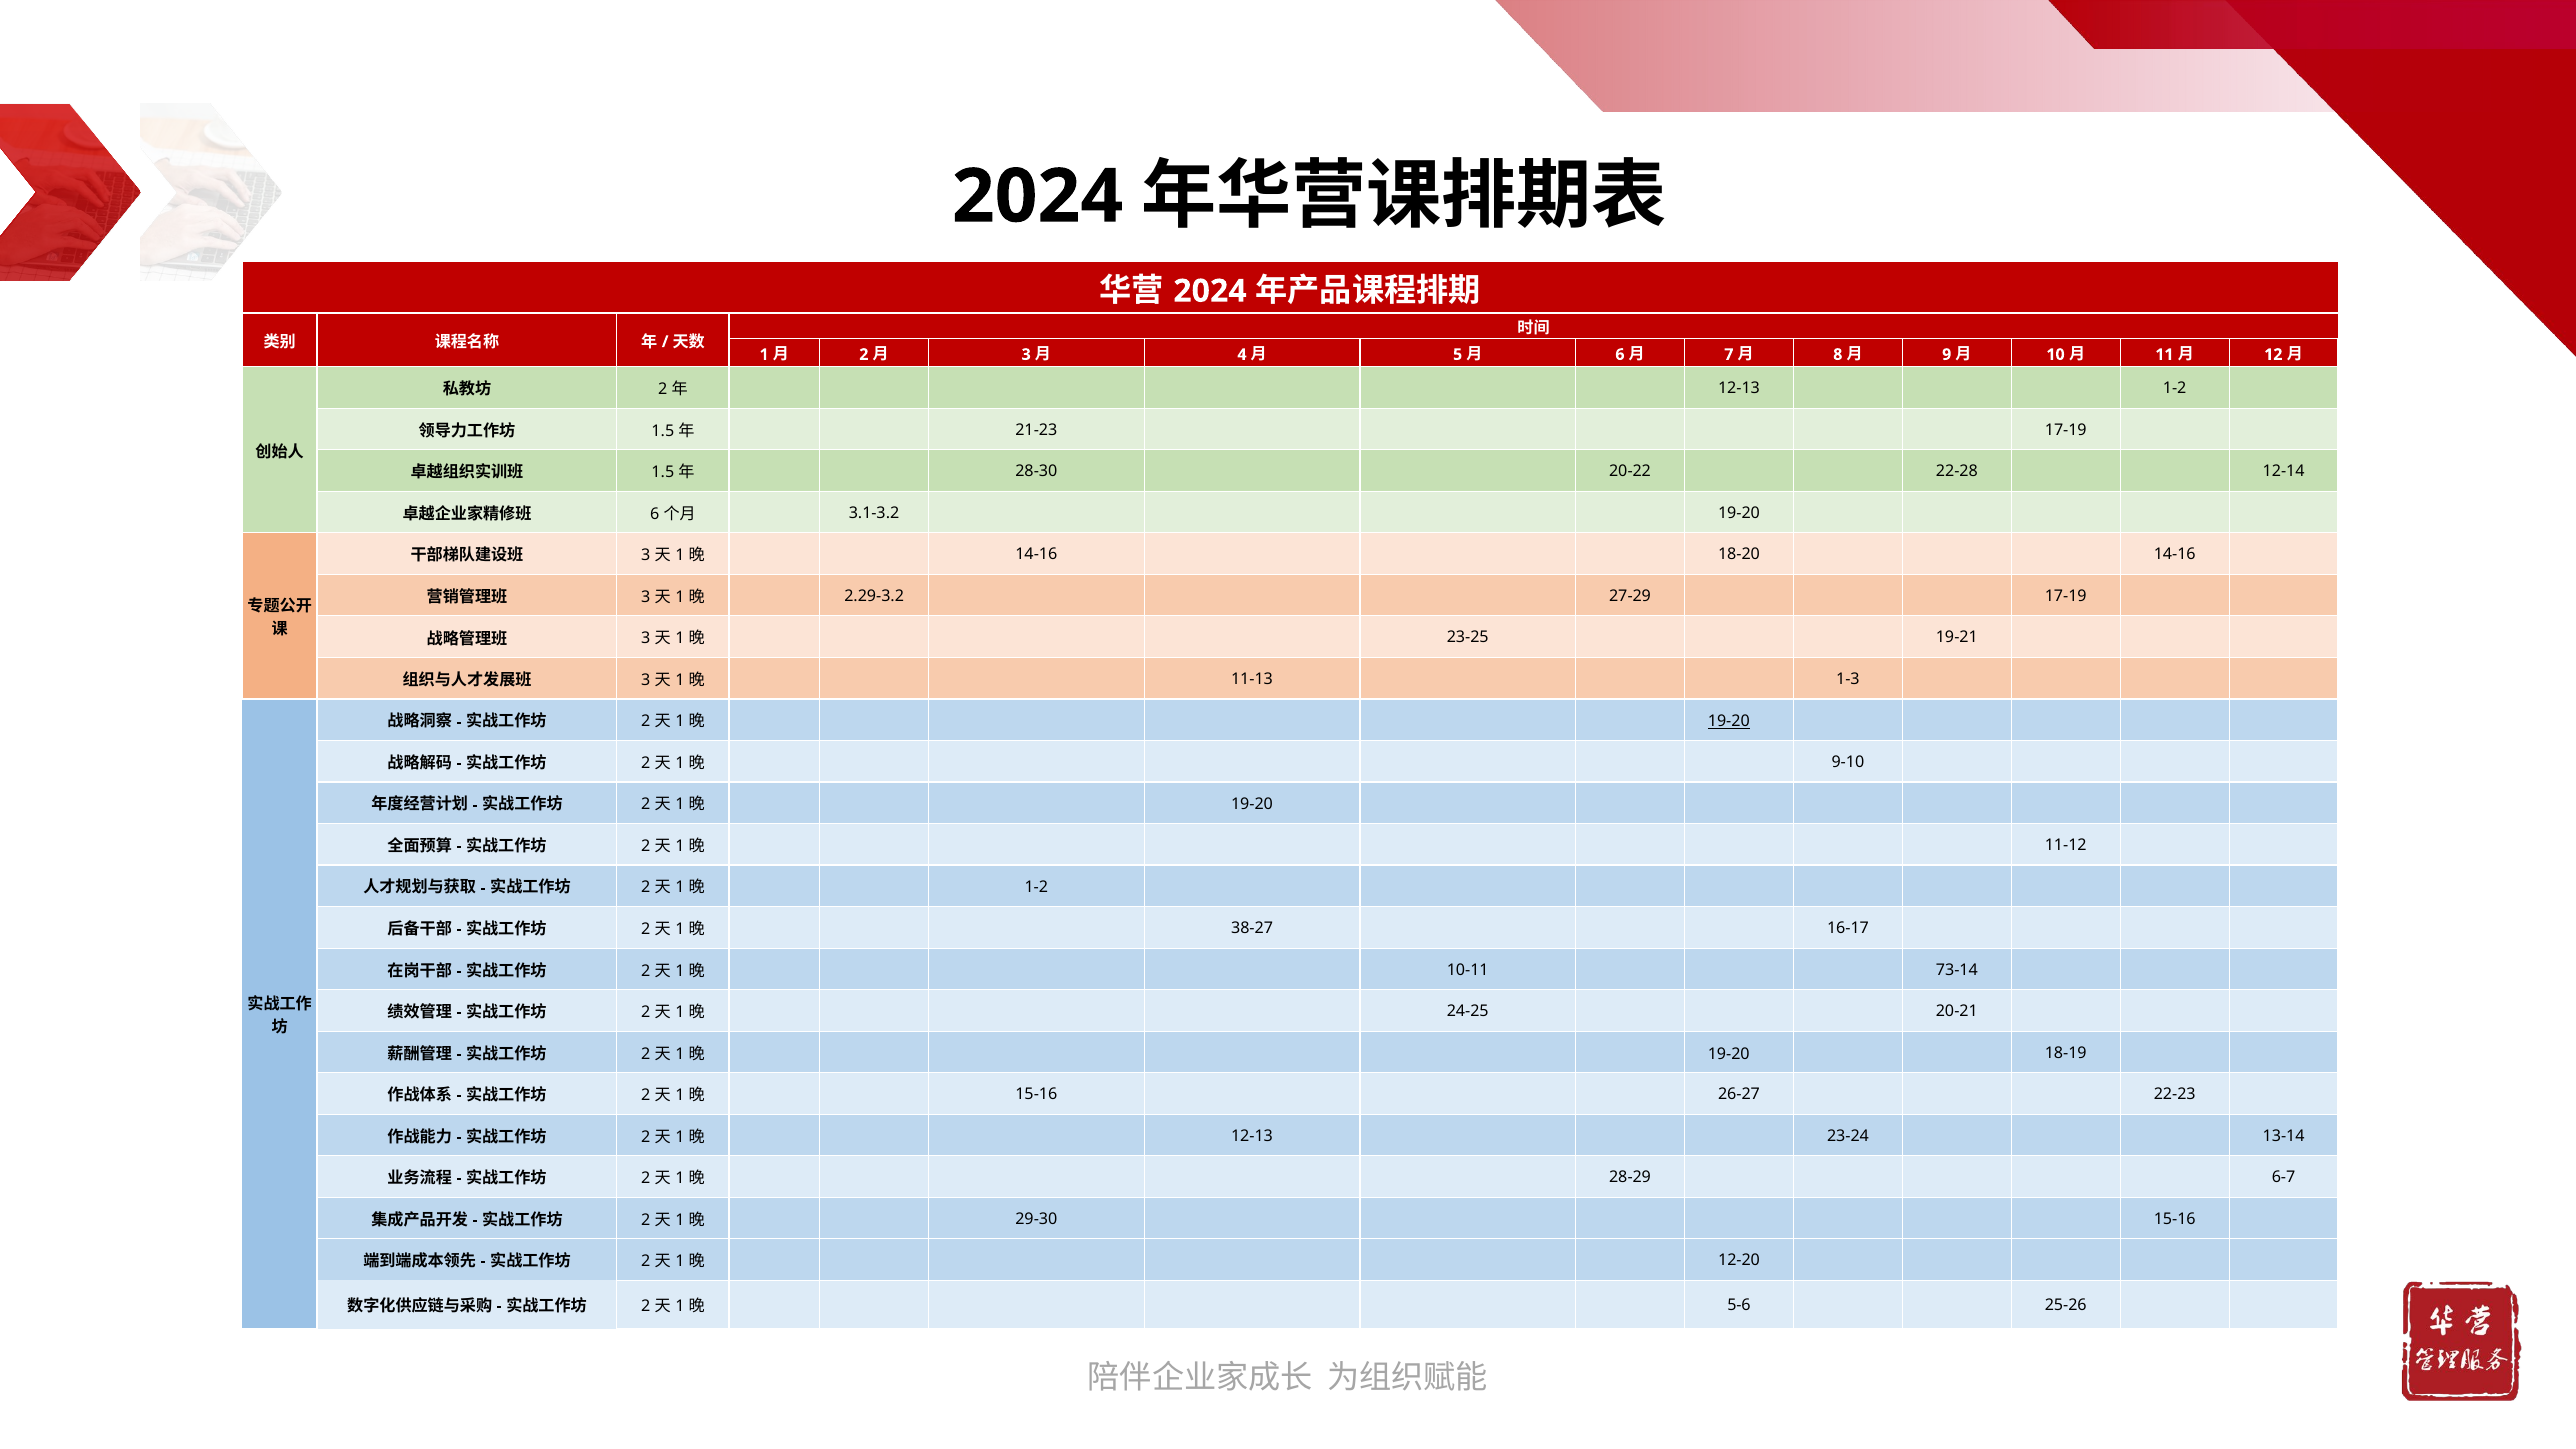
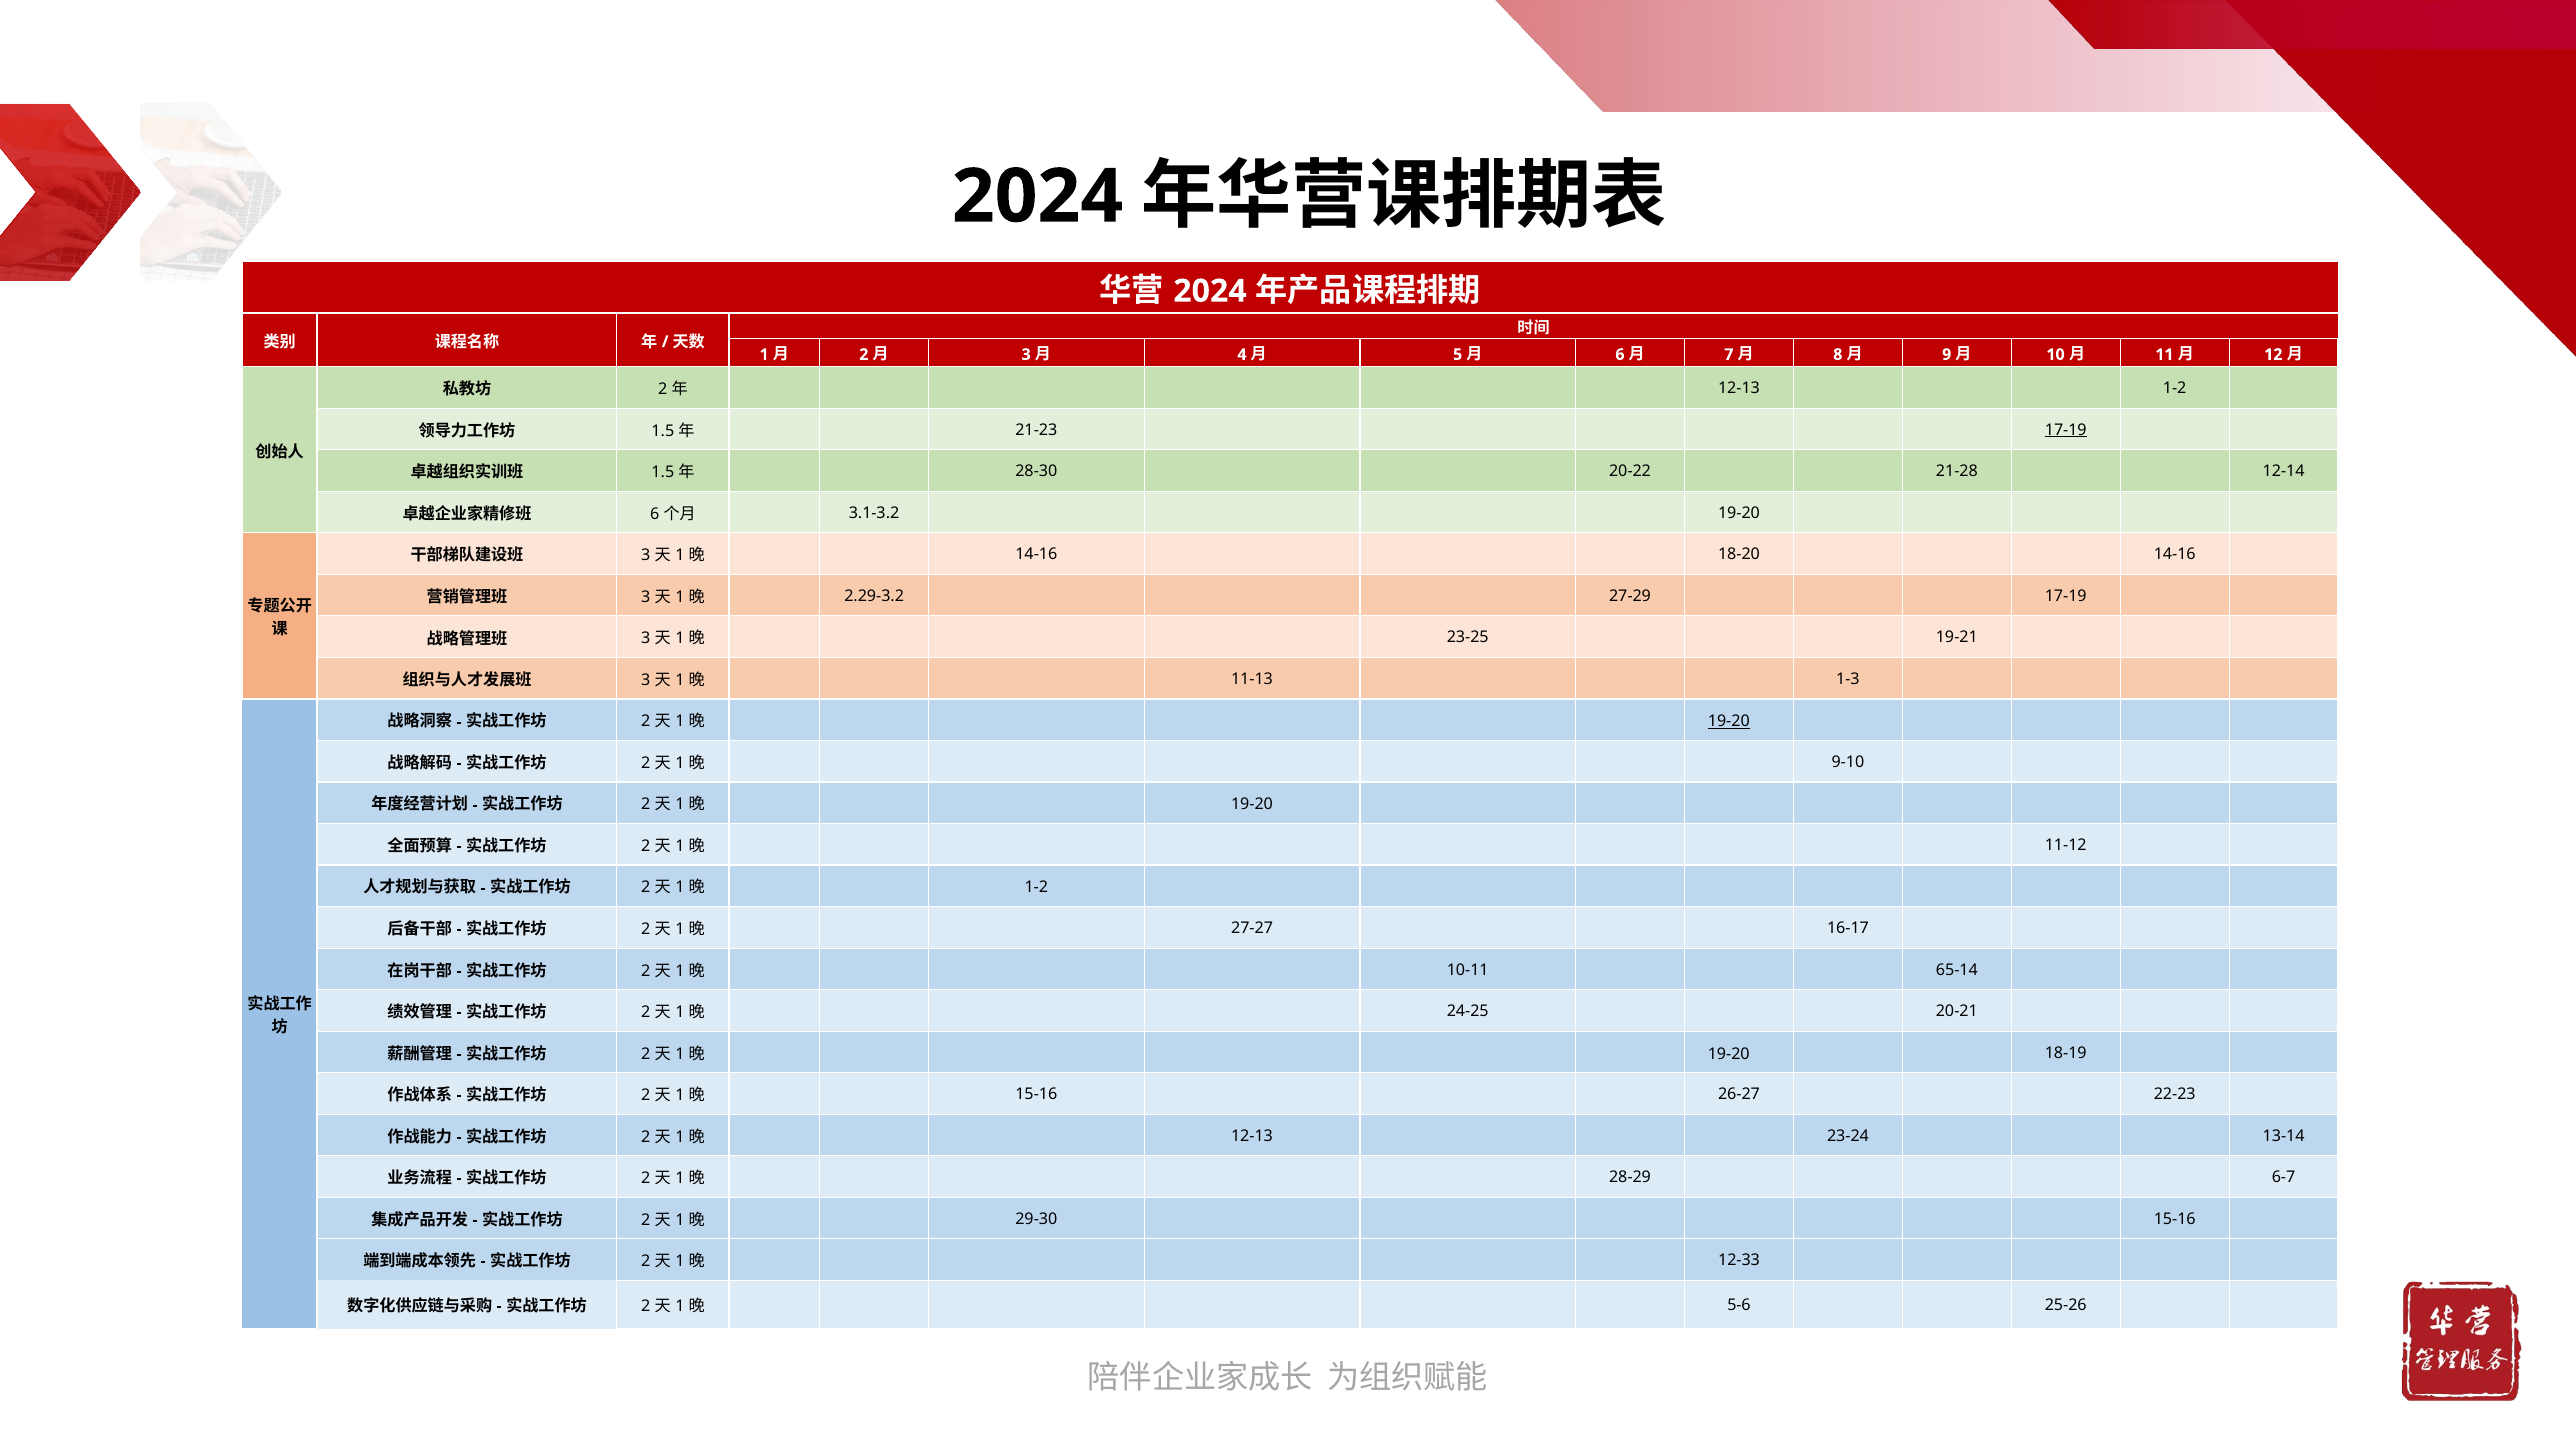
17-19 at (2066, 430) underline: none -> present
22-28: 22-28 -> 21-28
38-27: 38-27 -> 27-27
73-14: 73-14 -> 65-14
12-20: 12-20 -> 12-33
